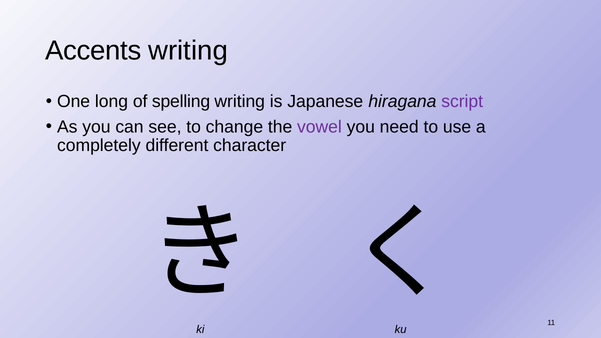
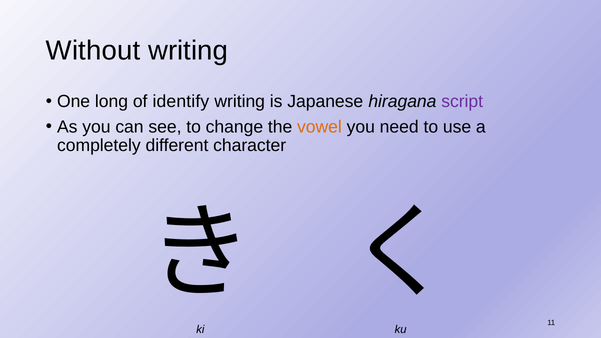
Accents: Accents -> Without
spelling: spelling -> identify
vowel colour: purple -> orange
